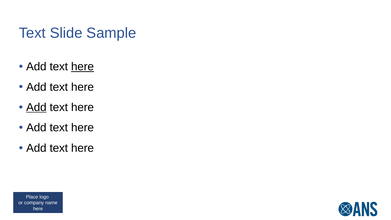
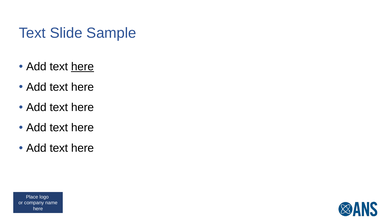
Add at (36, 107) underline: present -> none
